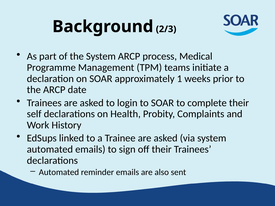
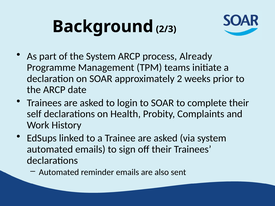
Medical: Medical -> Already
1: 1 -> 2
